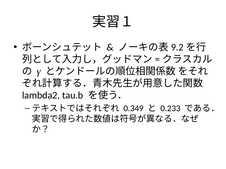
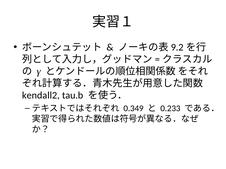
lambda2: lambda2 -> kendall2
